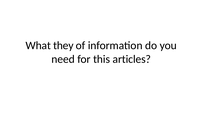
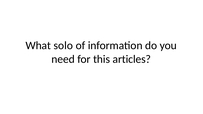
they: they -> solo
